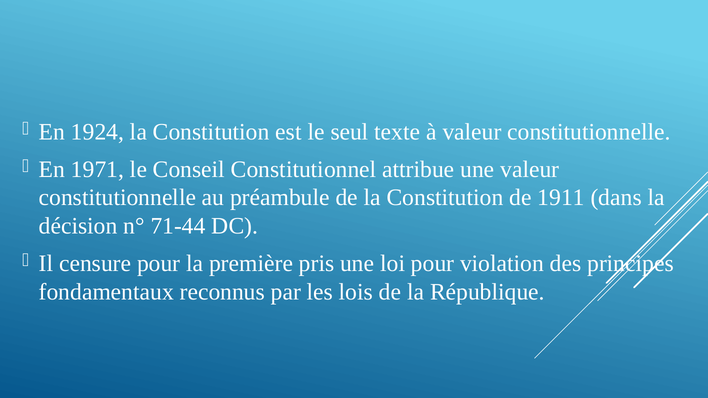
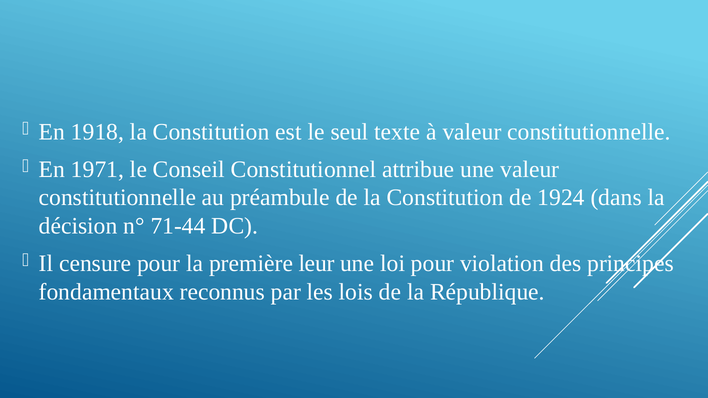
1924: 1924 -> 1918
1911: 1911 -> 1924
pris: pris -> leur
